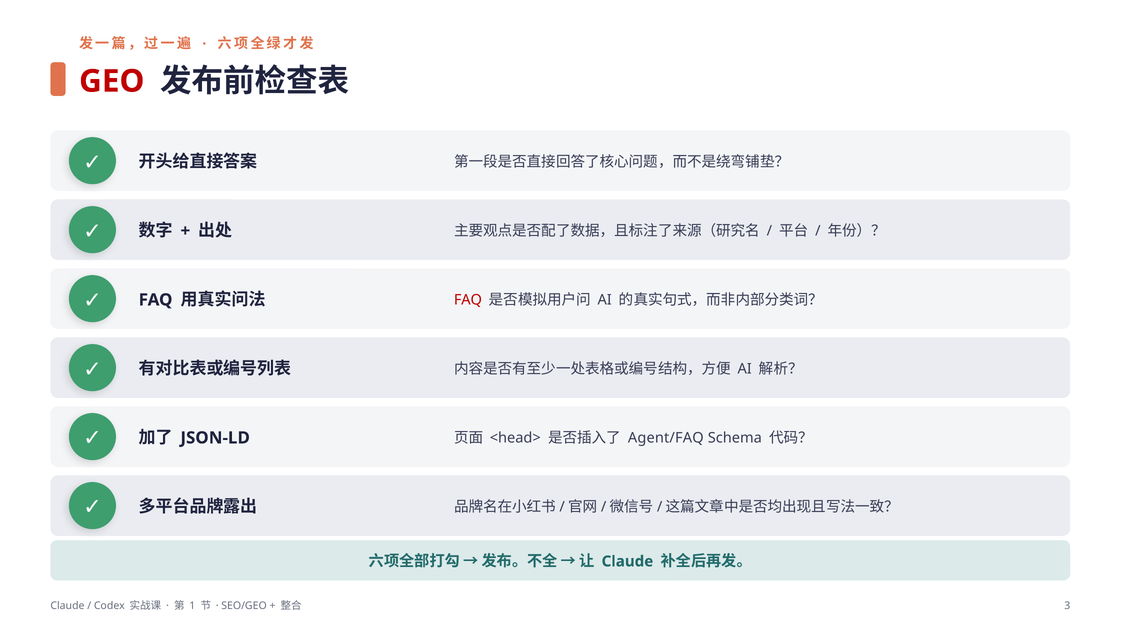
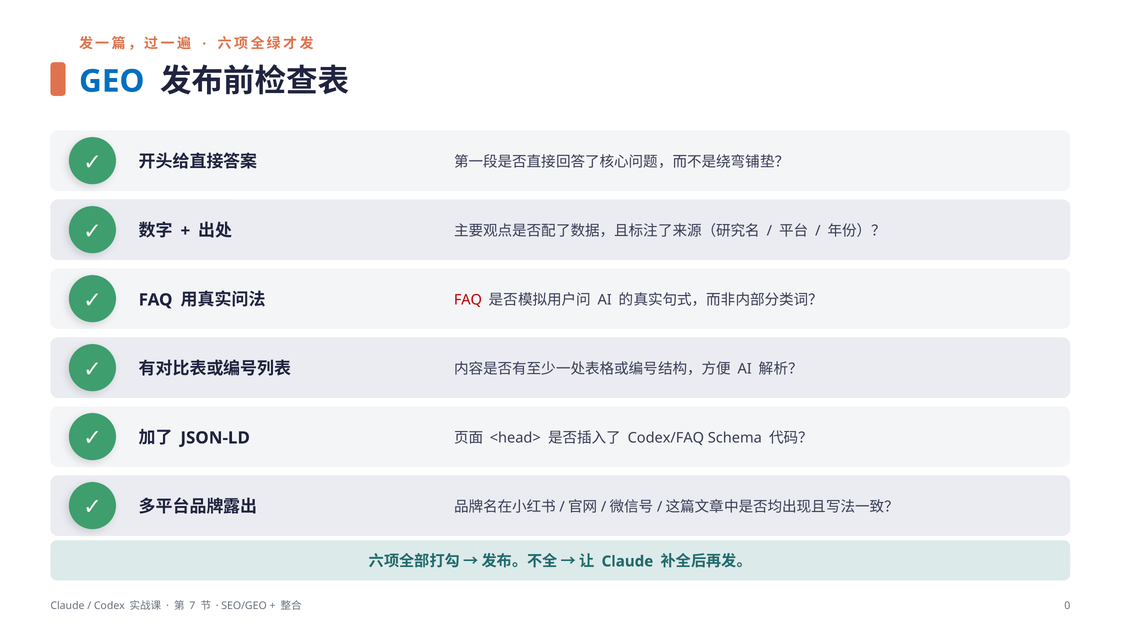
GEO colour: red -> blue
Agent/FAQ: Agent/FAQ -> Codex/FAQ
1: 1 -> 7
3: 3 -> 0
